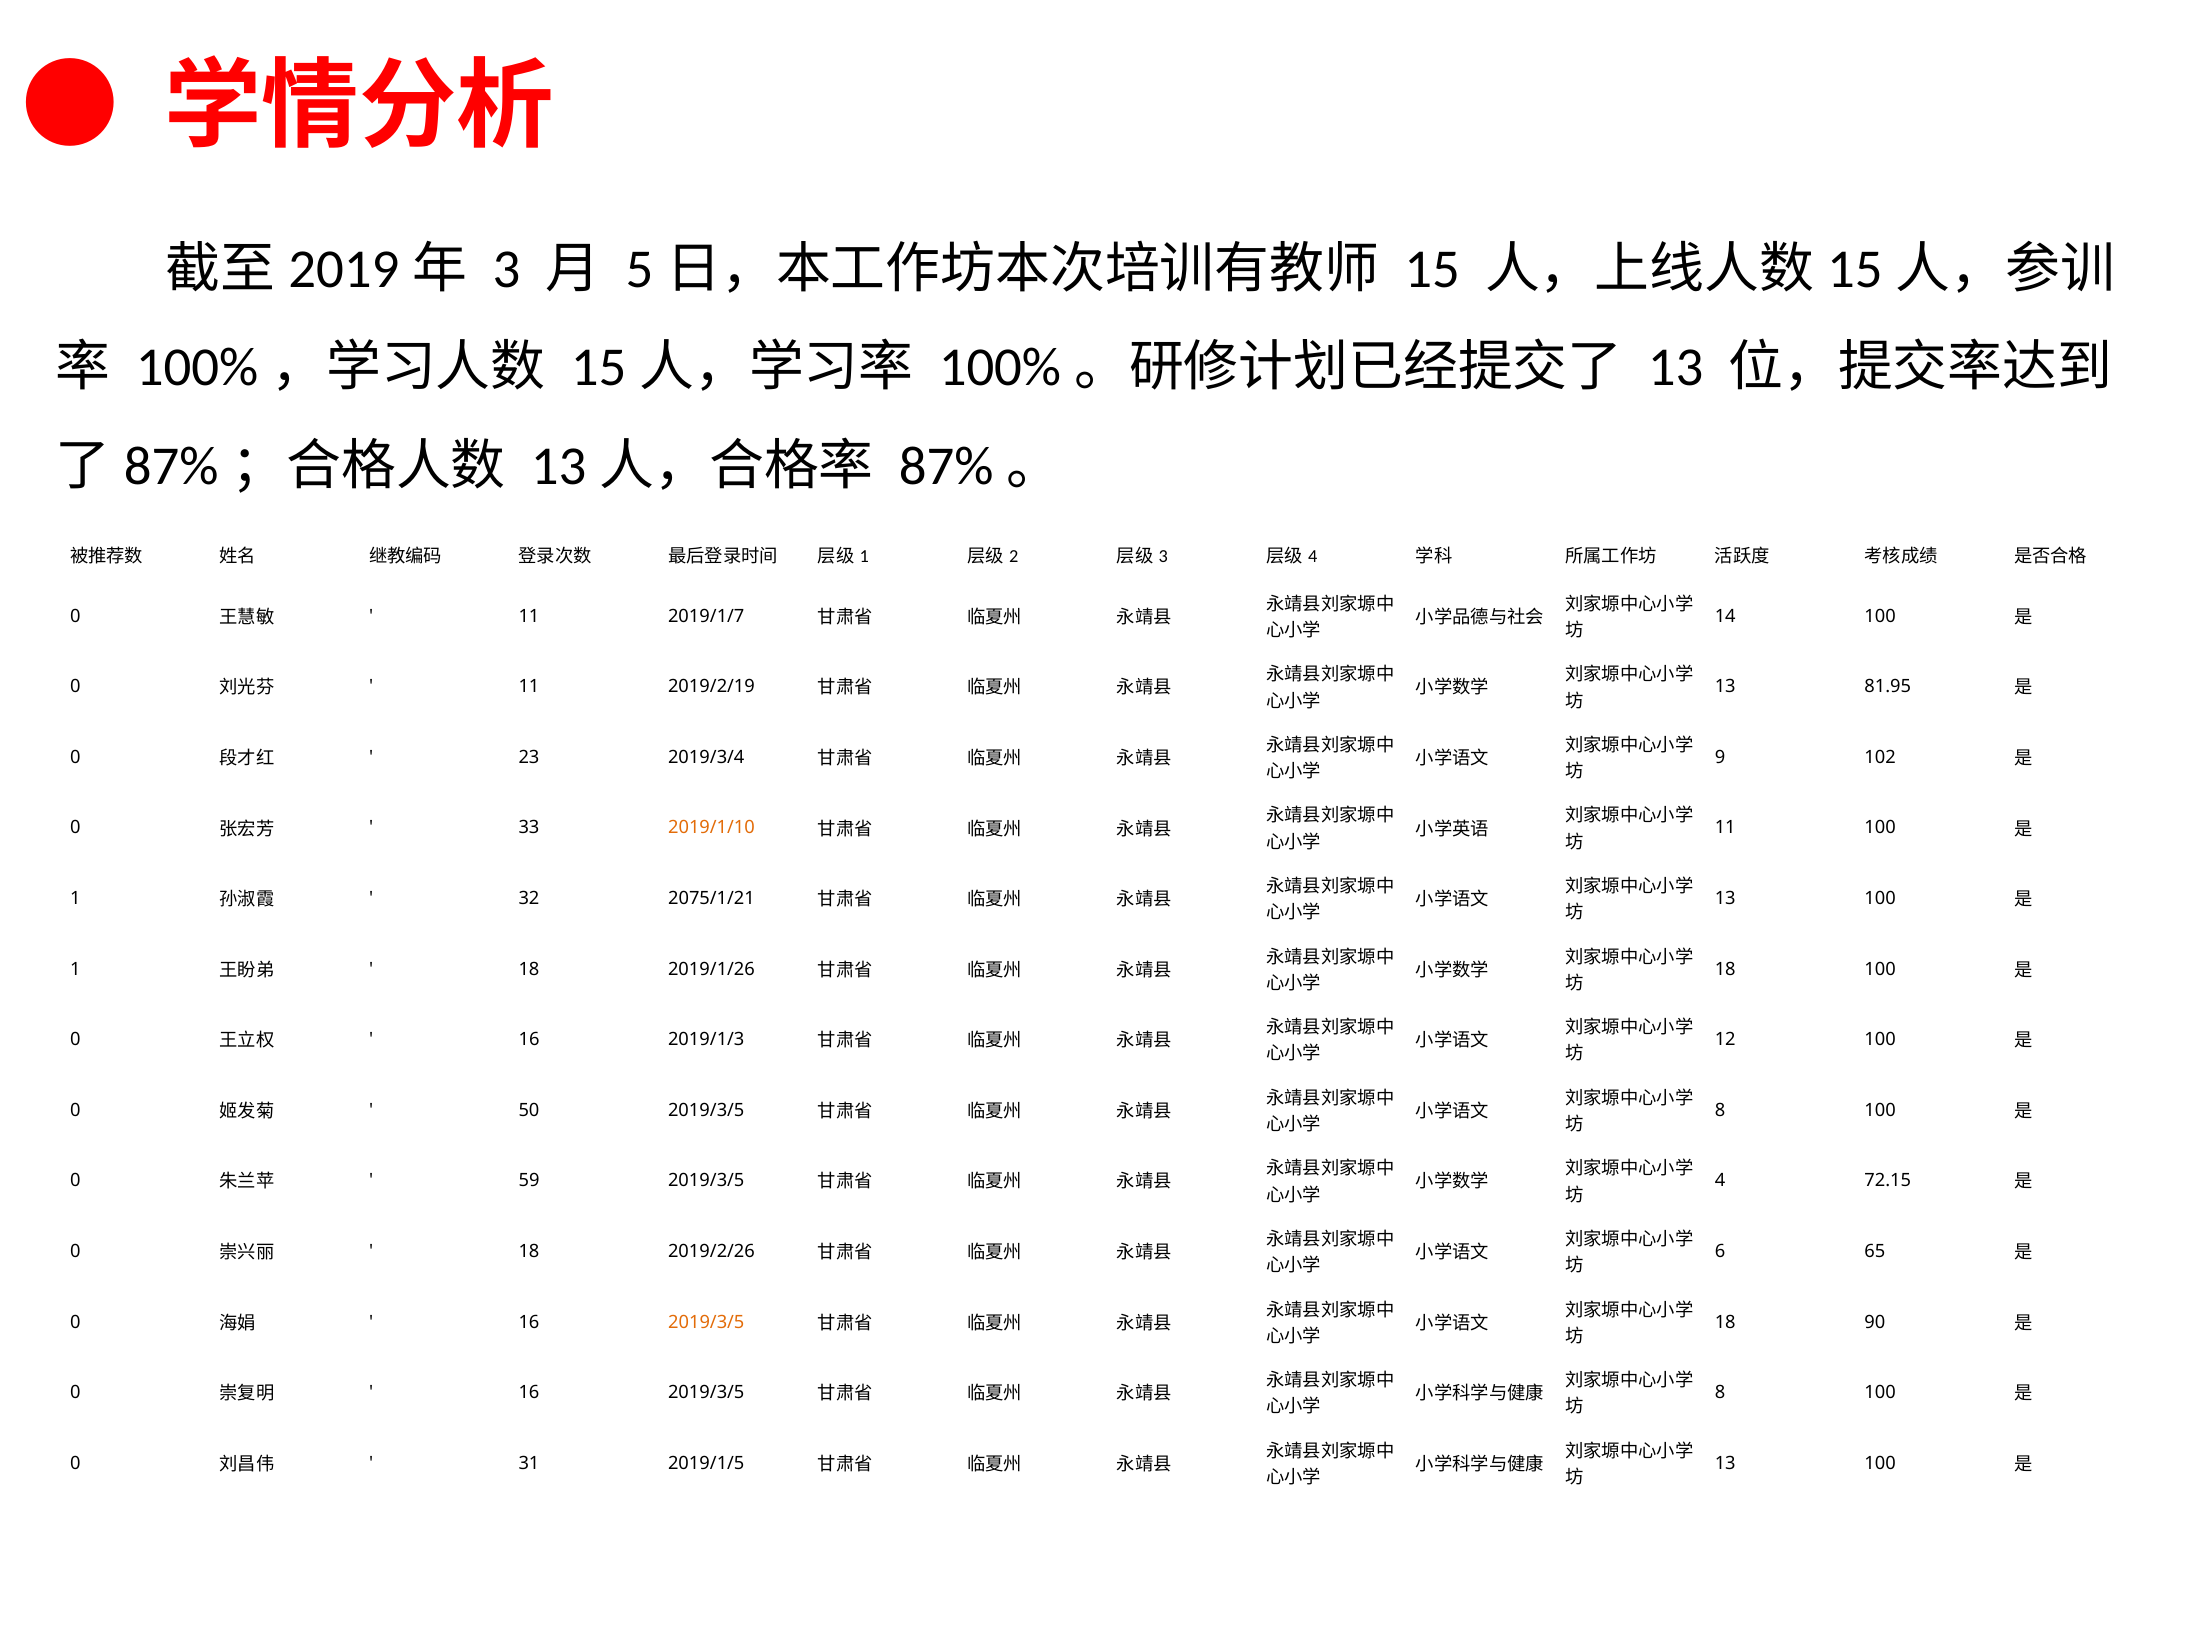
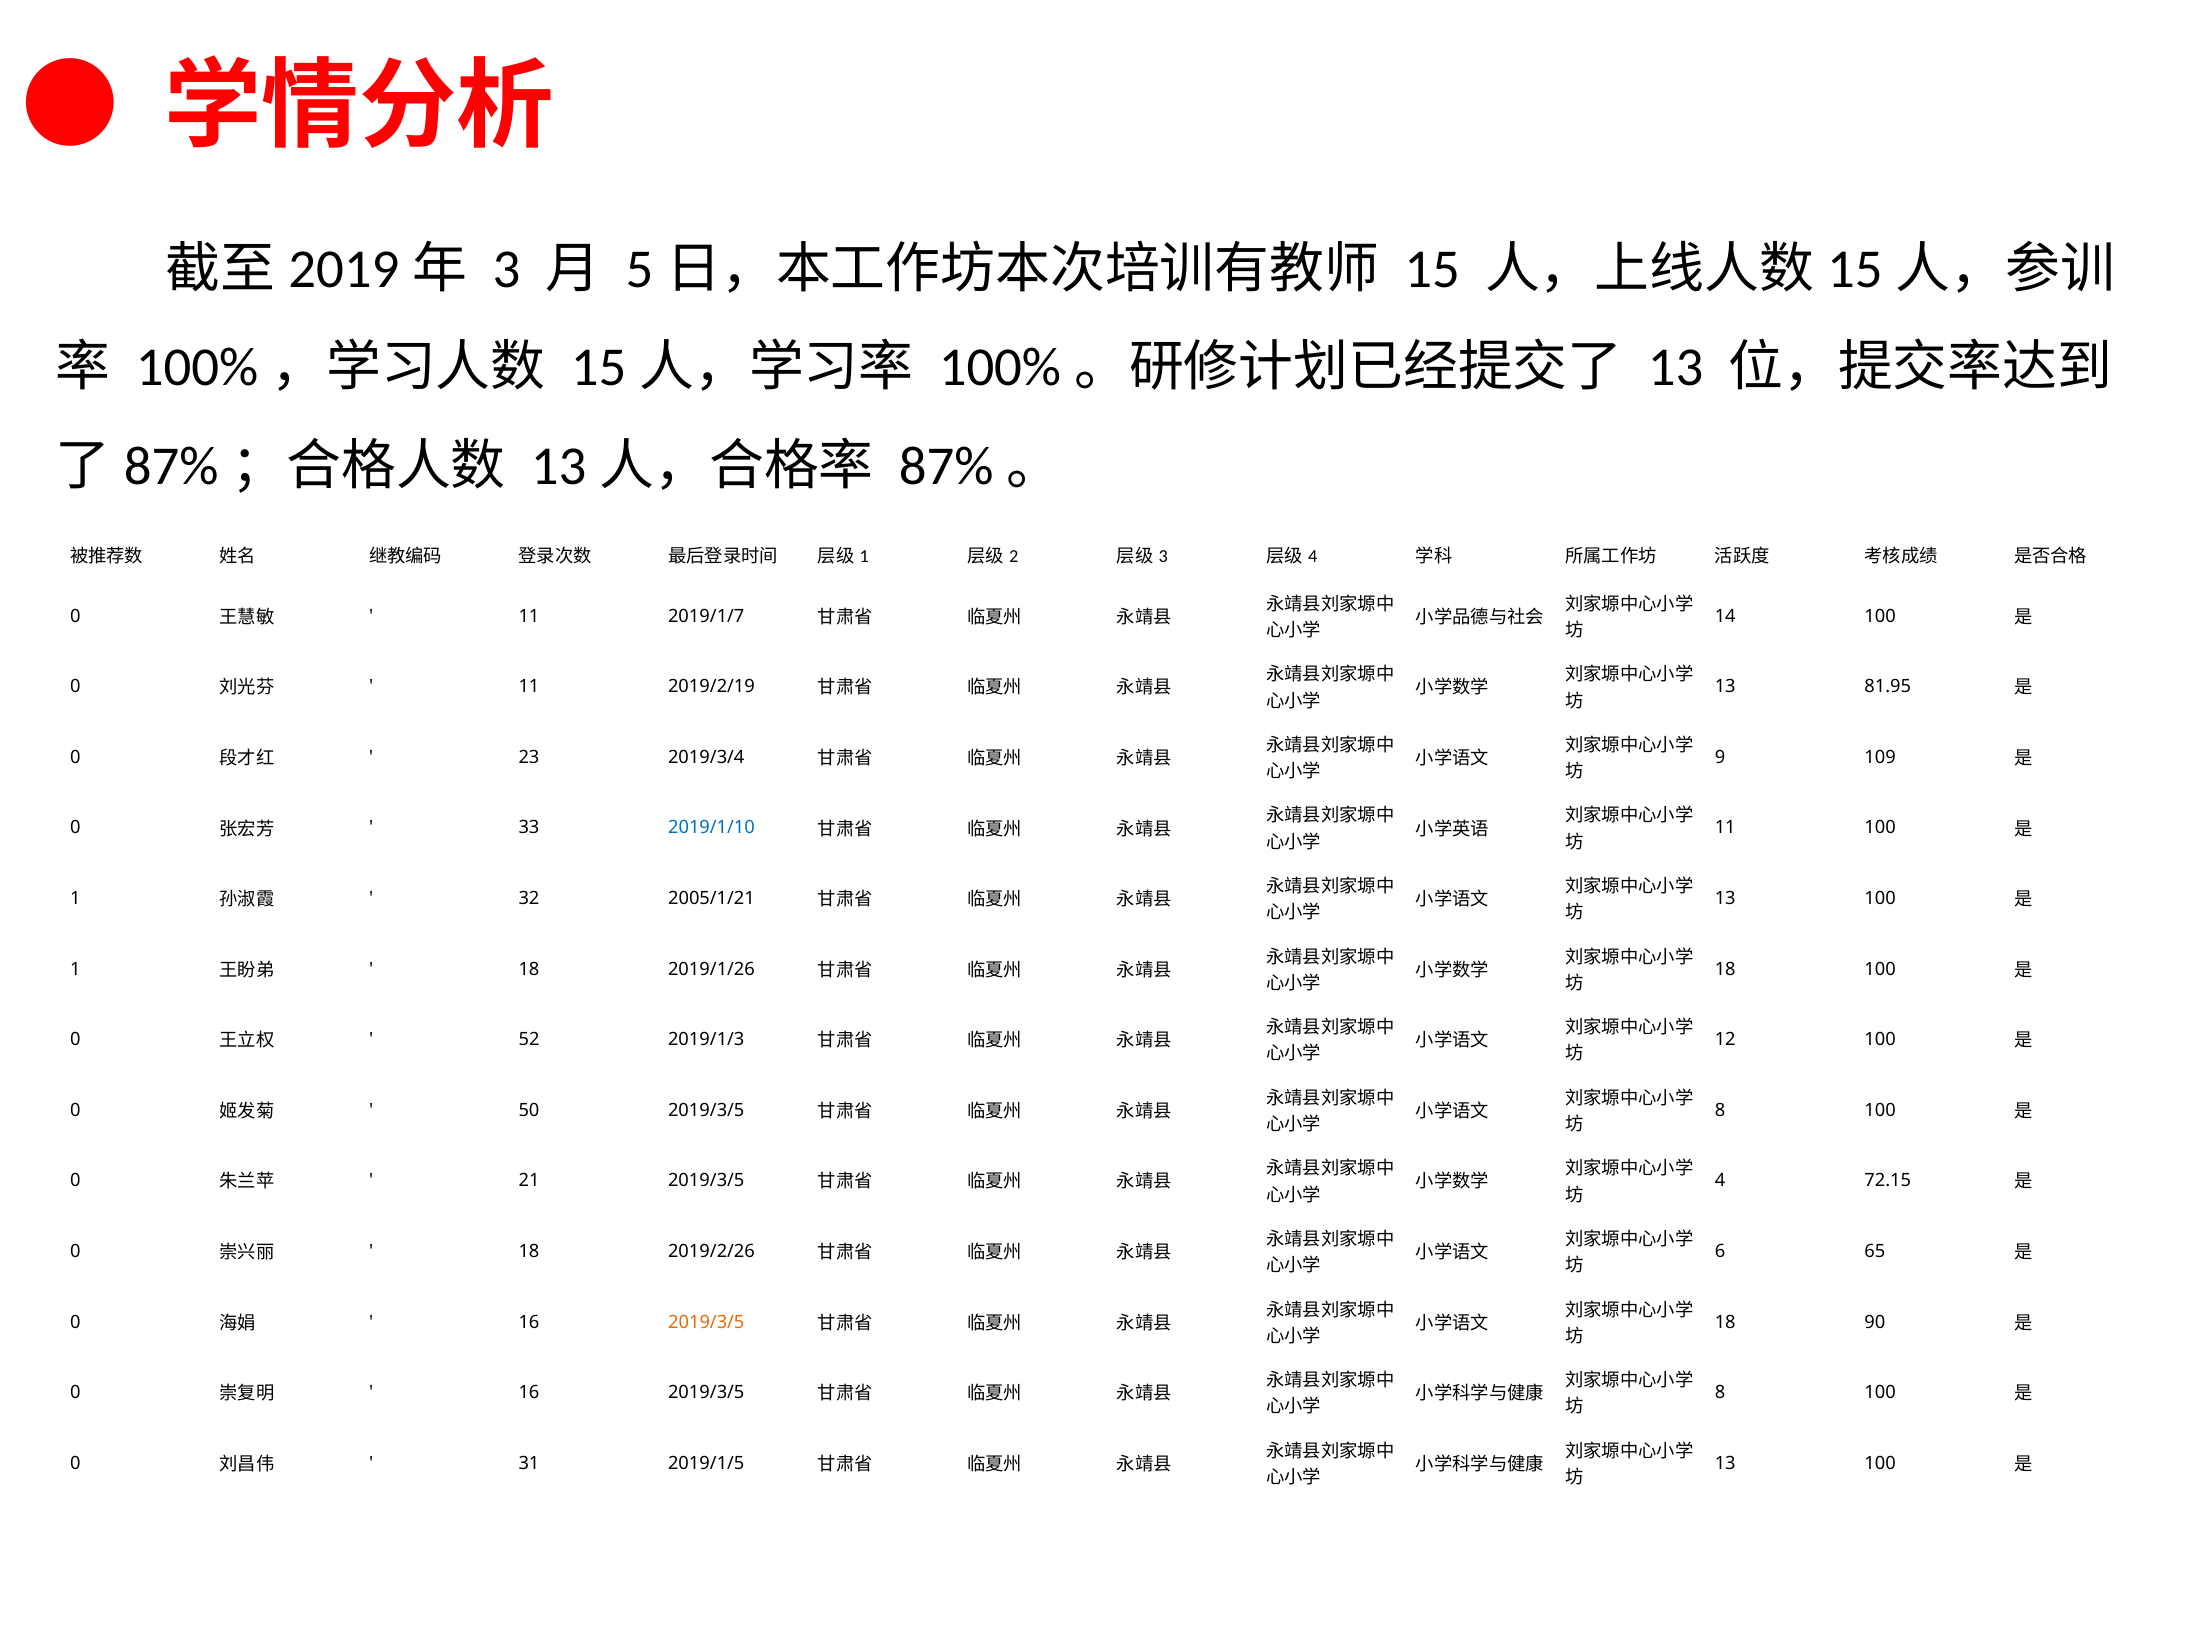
102: 102 -> 109
2019/1/10 colour: orange -> blue
2075/1/21: 2075/1/21 -> 2005/1/21
16 at (529, 1039): 16 -> 52
59: 59 -> 21
